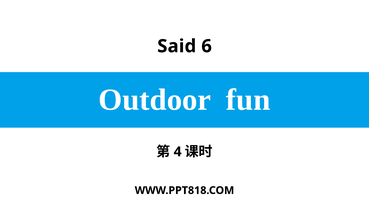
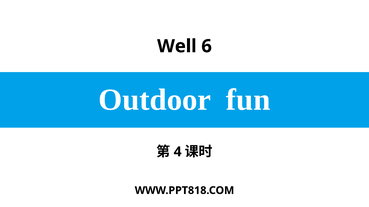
Said: Said -> Well
